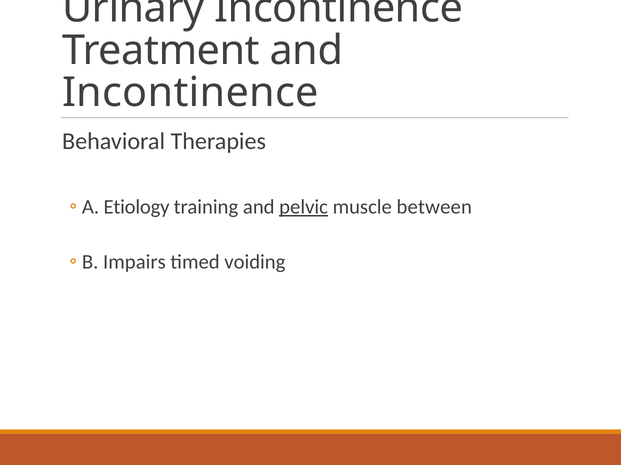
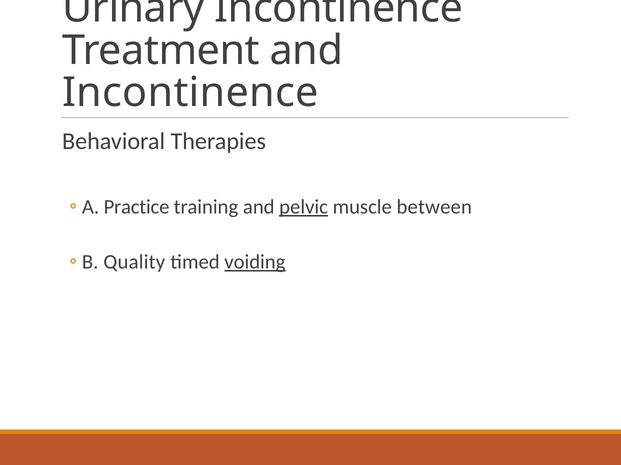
Etiology: Etiology -> Practice
Impairs: Impairs -> Quality
voiding underline: none -> present
